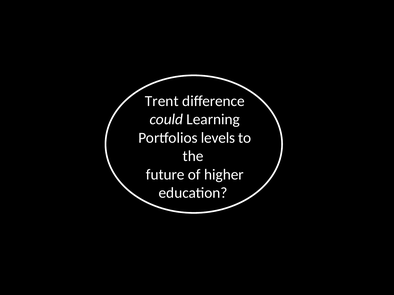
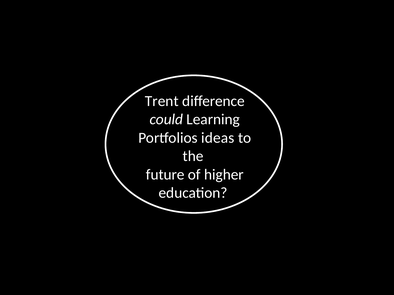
levels: levels -> ideas
